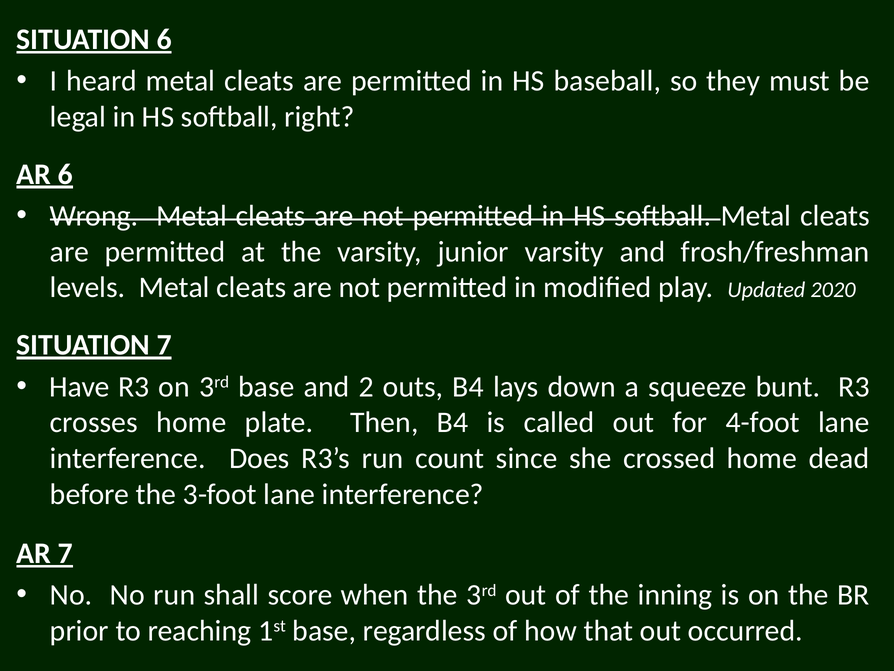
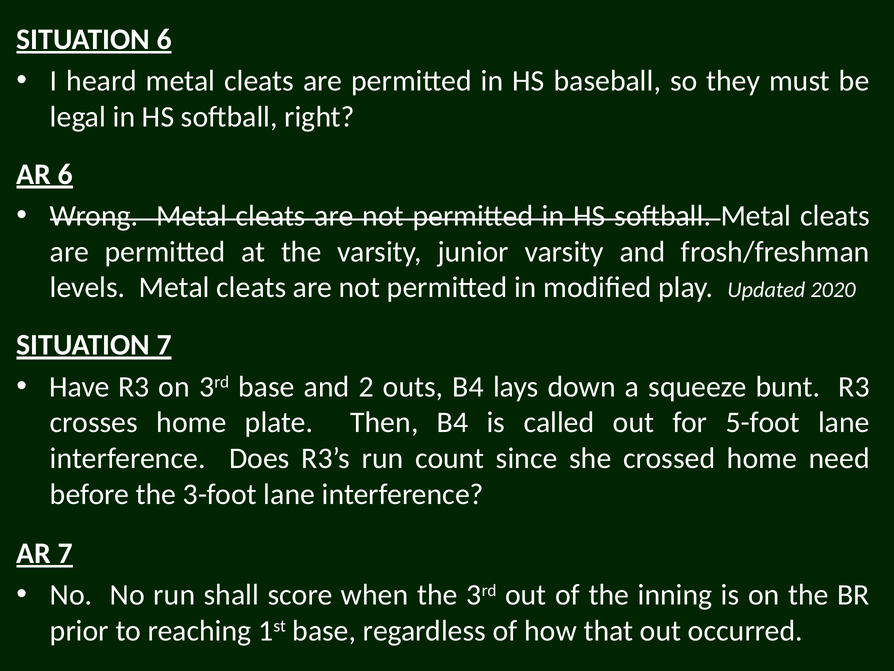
4-foot: 4-foot -> 5-foot
dead: dead -> need
